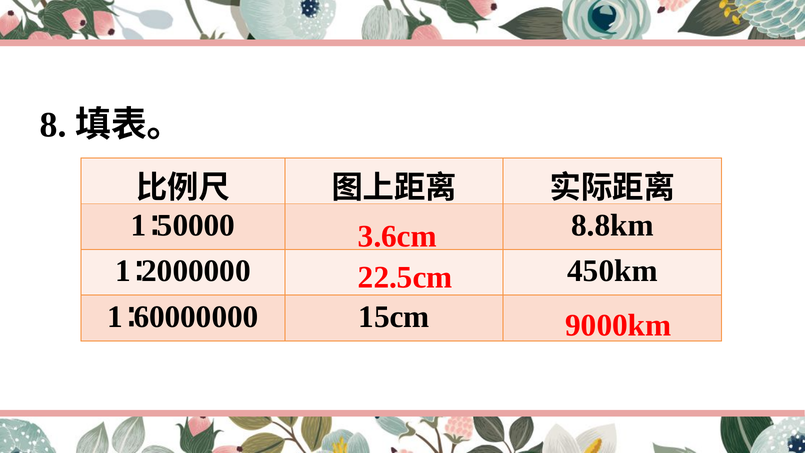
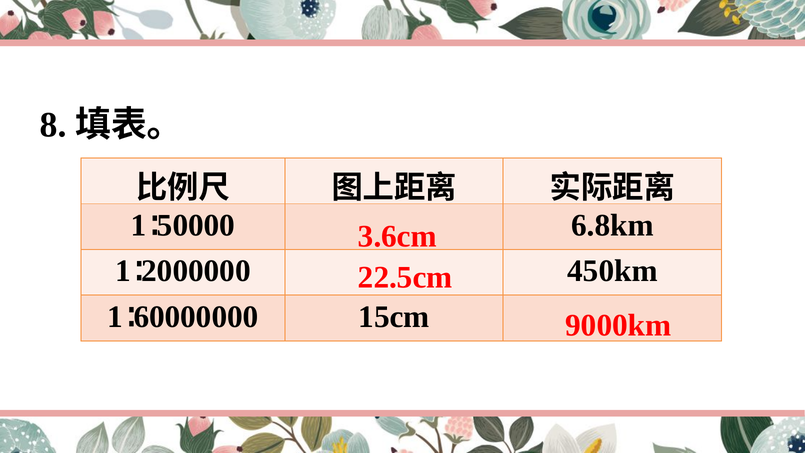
8.8km: 8.8km -> 6.8km
